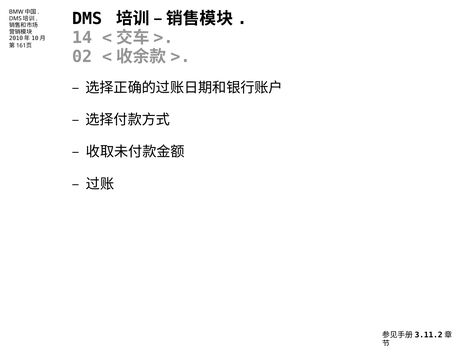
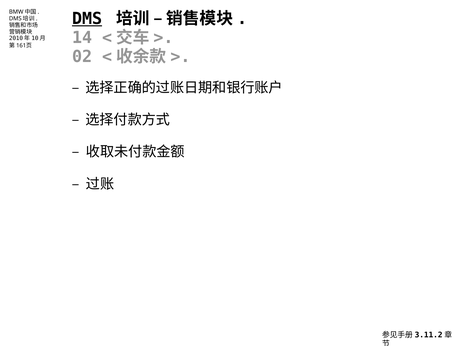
DMS underline: none -> present
